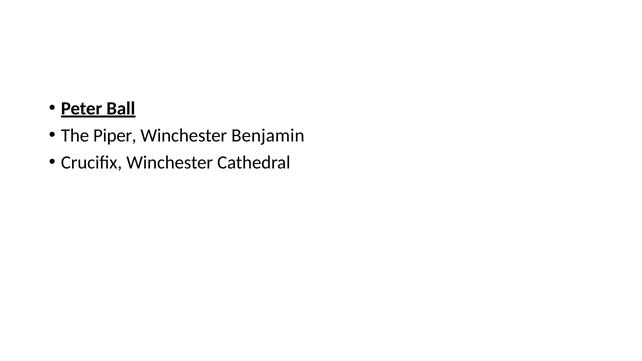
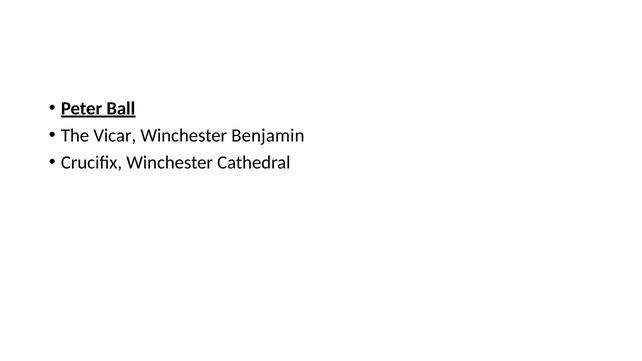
Piper: Piper -> Vicar
